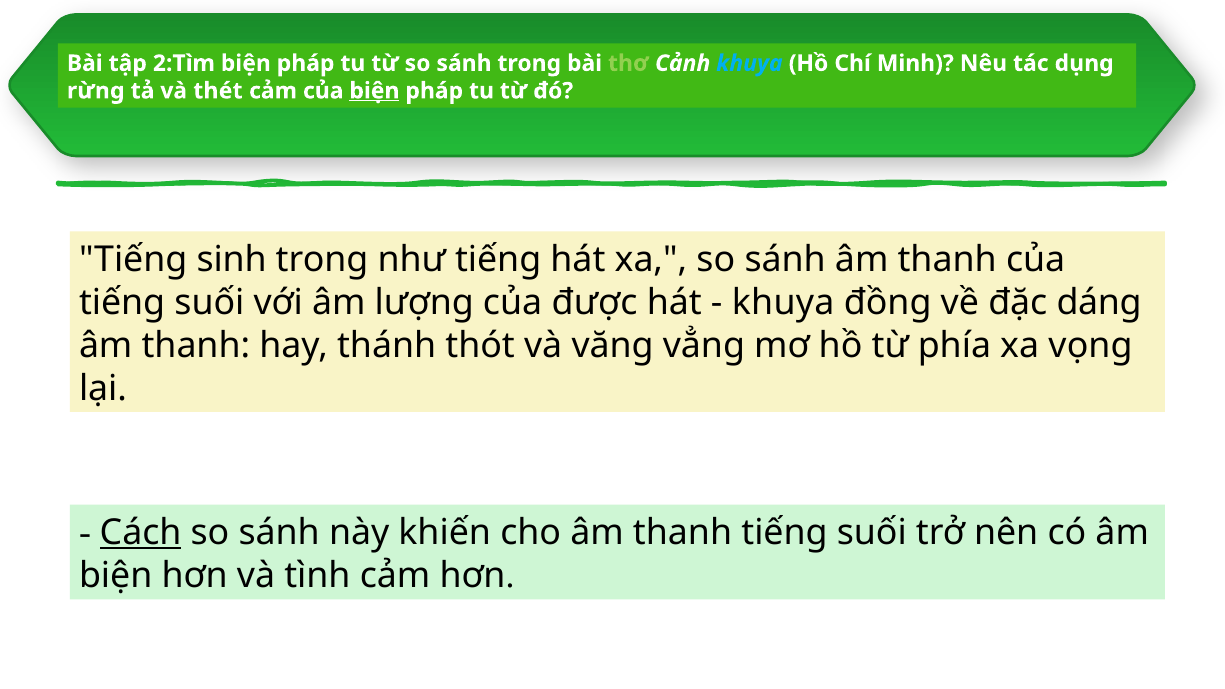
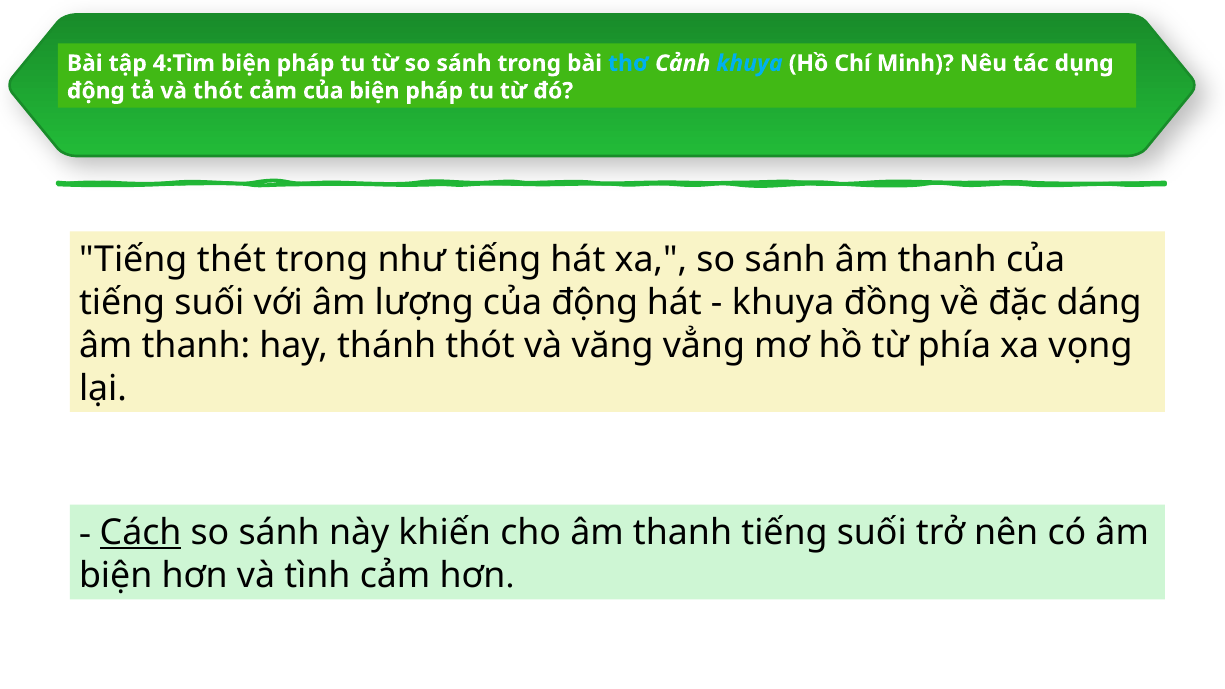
2:Tìm: 2:Tìm -> 4:Tìm
thơ colour: light green -> light blue
rừng at (96, 91): rừng -> động
và thét: thét -> thót
biện at (374, 91) underline: present -> none
sinh: sinh -> thét
của được: được -> động
